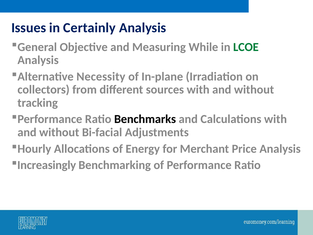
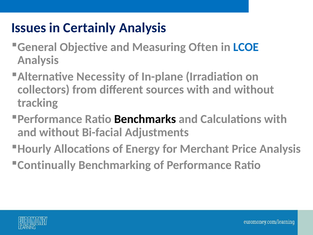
While: While -> Often
LCOE colour: green -> blue
Increasingly: Increasingly -> Continually
